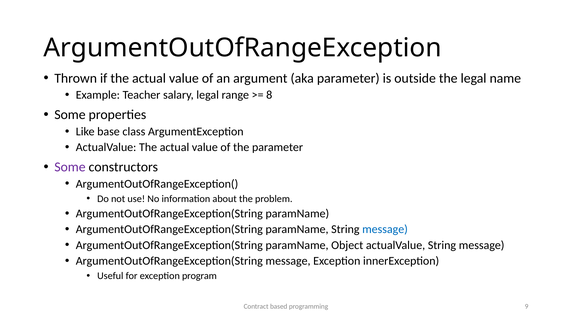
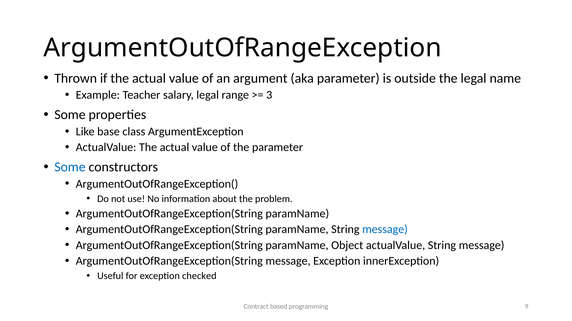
8: 8 -> 3
Some at (70, 167) colour: purple -> blue
program: program -> checked
